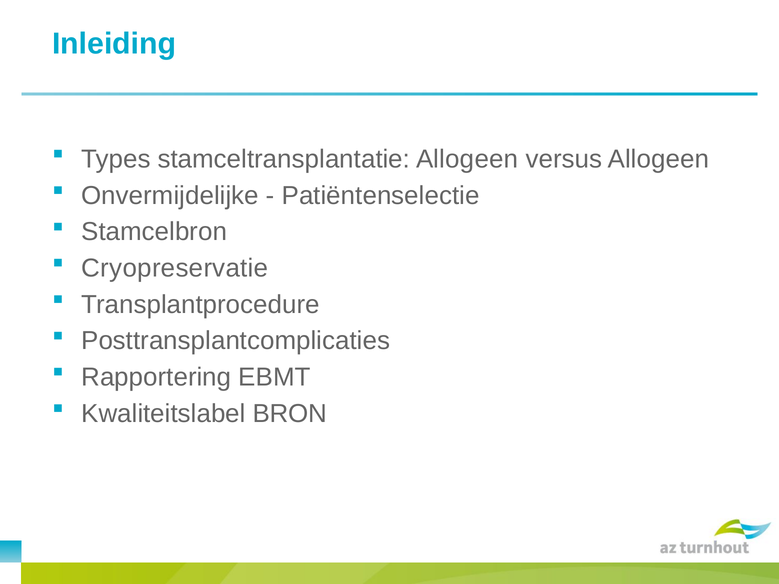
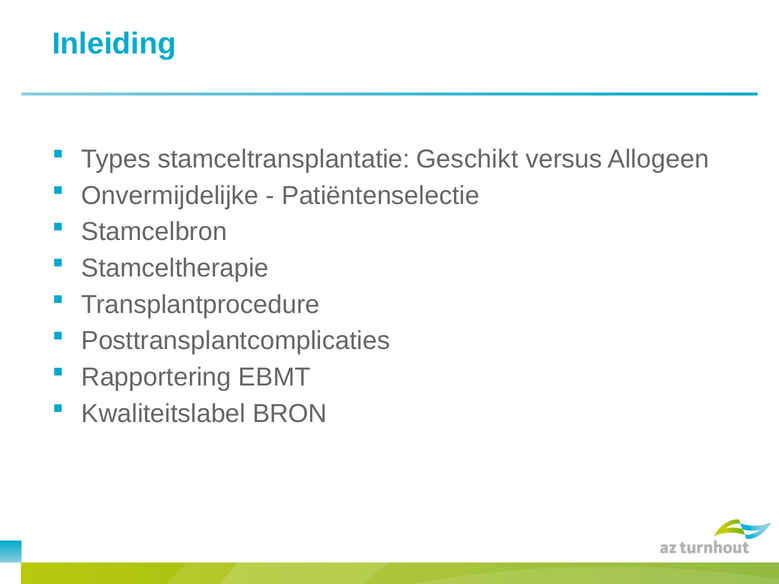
stamceltransplantatie Allogeen: Allogeen -> Geschikt
Cryopreservatie: Cryopreservatie -> Stamceltherapie
